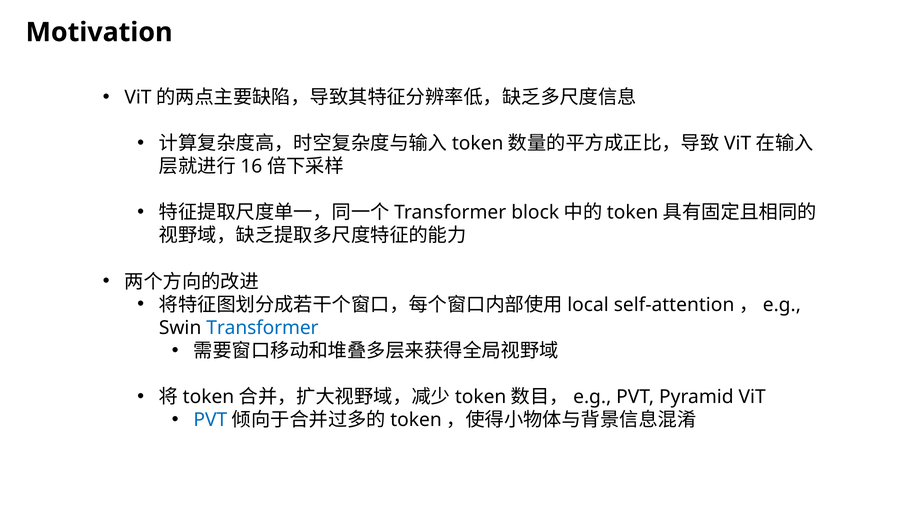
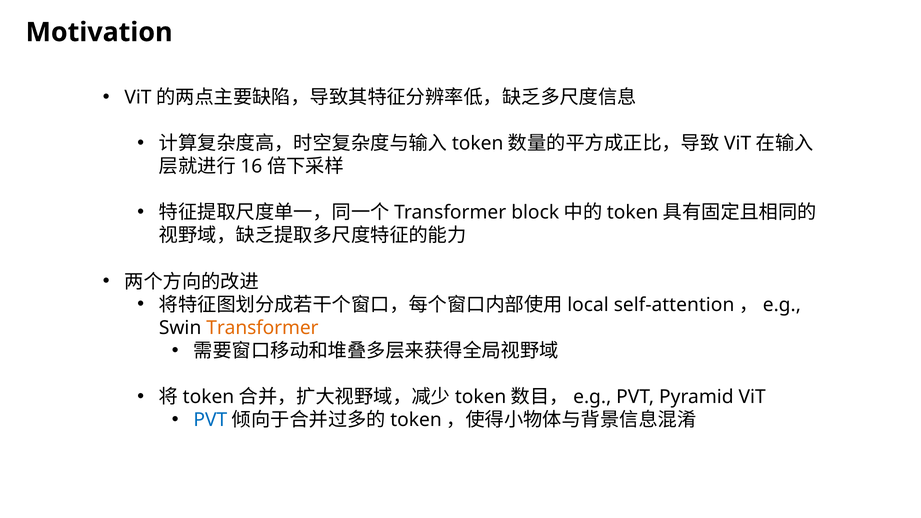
Transformer at (262, 328) colour: blue -> orange
